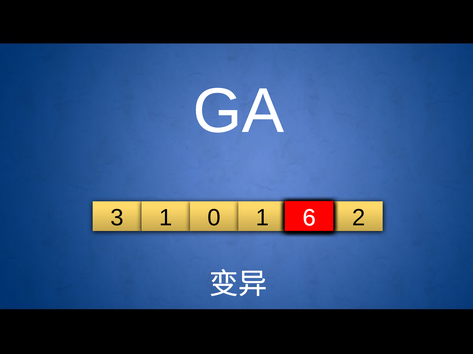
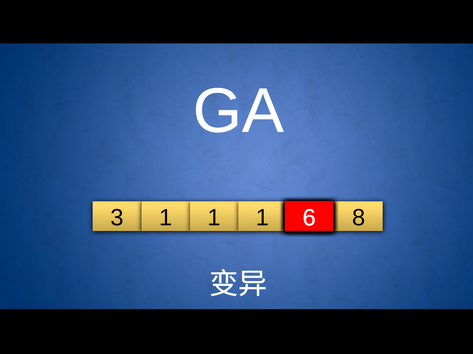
3 1 0: 0 -> 1
2: 2 -> 8
